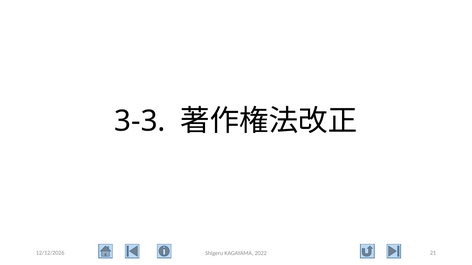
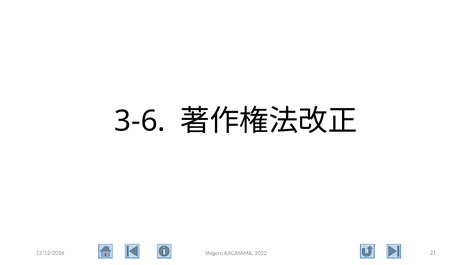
3-3: 3-3 -> 3-6
